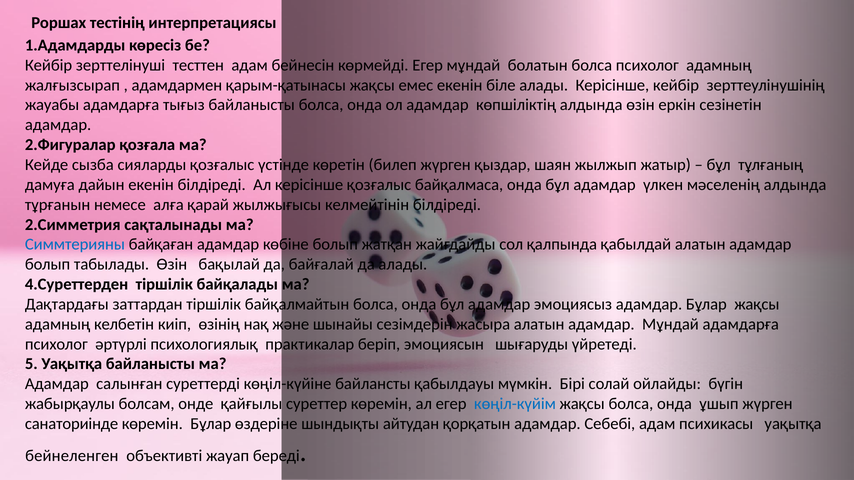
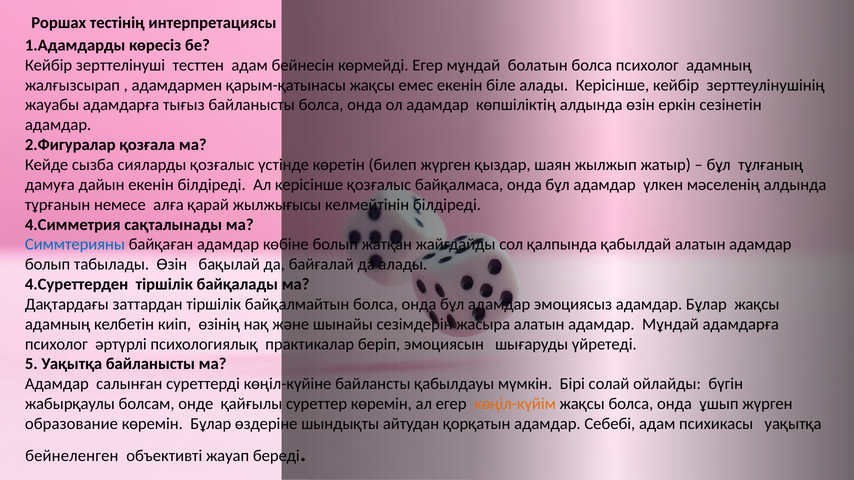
2.Симметрия: 2.Симметрия -> 4.Симметрия
көңіл-күйім colour: blue -> orange
санаториінде: санаториінде -> образование
